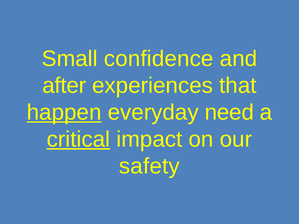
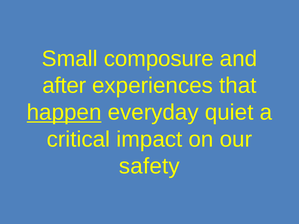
confidence: confidence -> composure
need: need -> quiet
critical underline: present -> none
